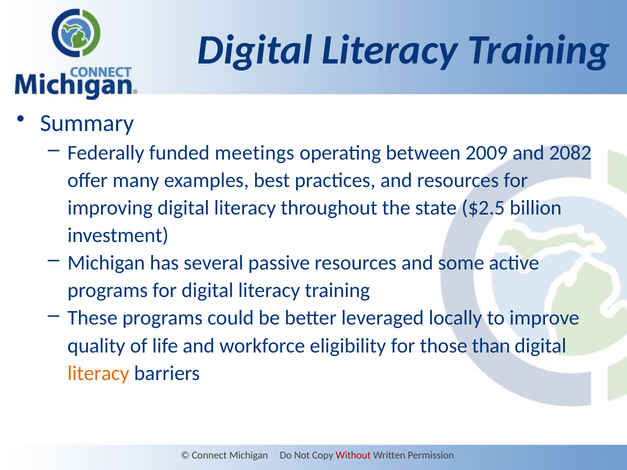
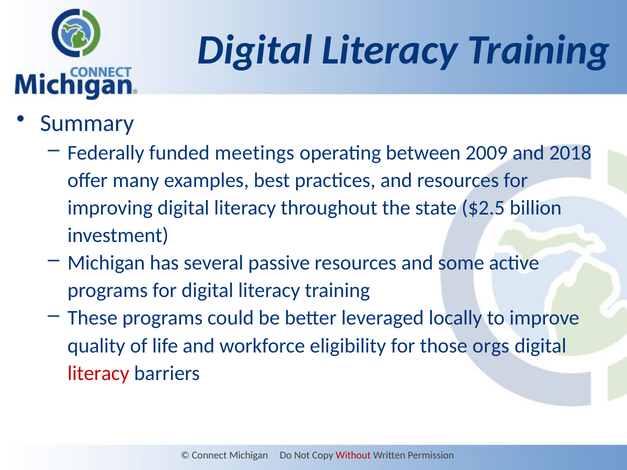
2082: 2082 -> 2018
than: than -> orgs
literacy at (98, 373) colour: orange -> red
